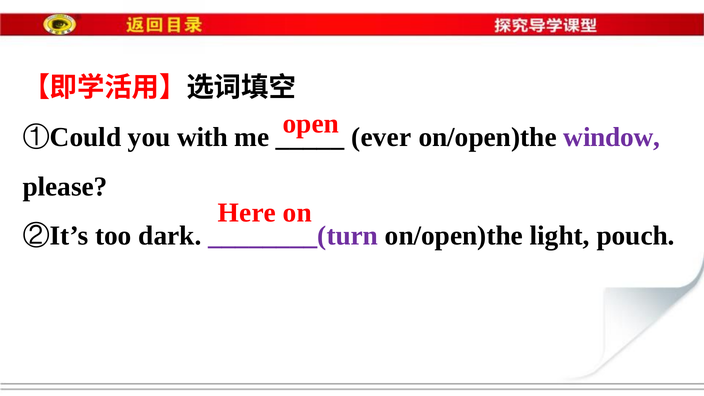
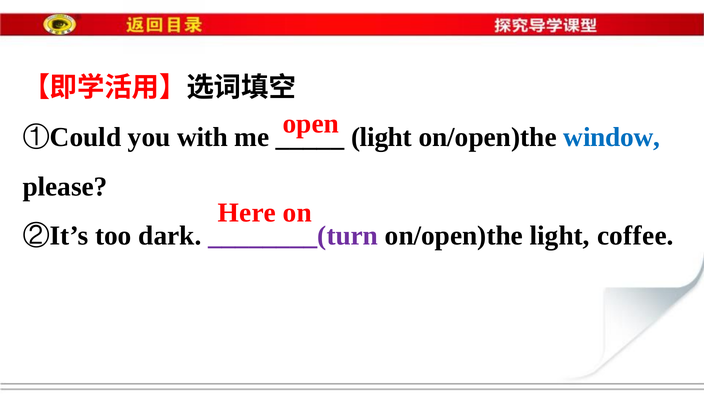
ever at (381, 137): ever -> light
window colour: purple -> blue
pouch: pouch -> coffee
